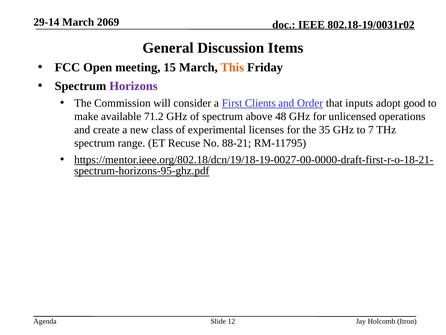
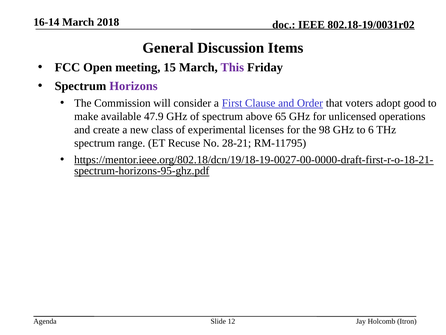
29-14: 29-14 -> 16-14
2069: 2069 -> 2018
This colour: orange -> purple
Clients: Clients -> Clause
inputs: inputs -> voters
71.2: 71.2 -> 47.9
48: 48 -> 65
35: 35 -> 98
7: 7 -> 6
88-21: 88-21 -> 28-21
